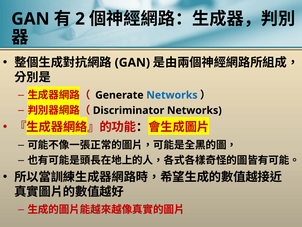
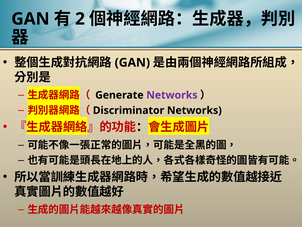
Networks at (172, 95) colour: blue -> purple
